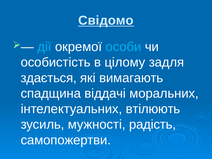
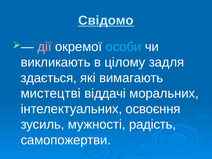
дії colour: light blue -> pink
особистість: особистість -> викликають
спадщина: спадщина -> мистецтві
втілюють: втілюють -> освоєння
